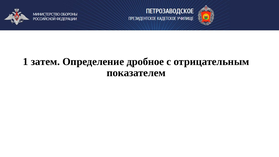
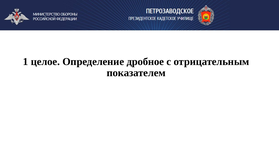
затем: затем -> целое
